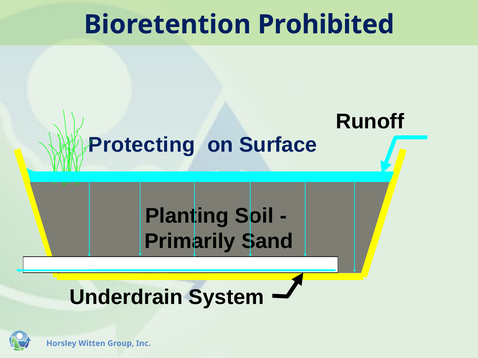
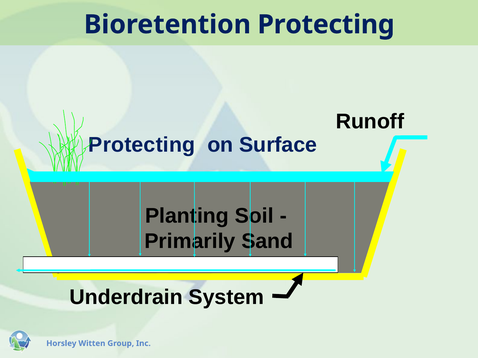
Bioretention Prohibited: Prohibited -> Protecting
